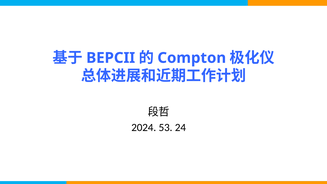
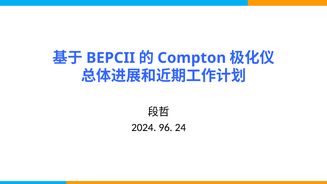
53: 53 -> 96
